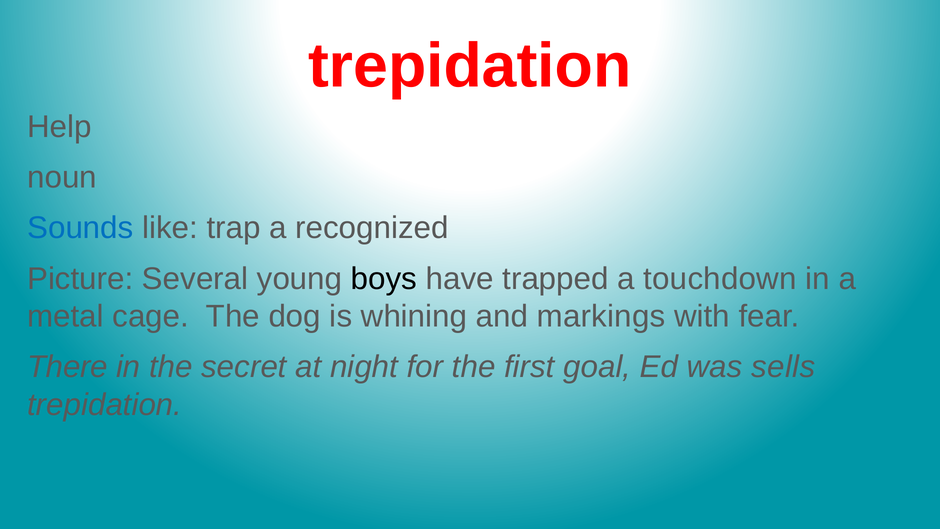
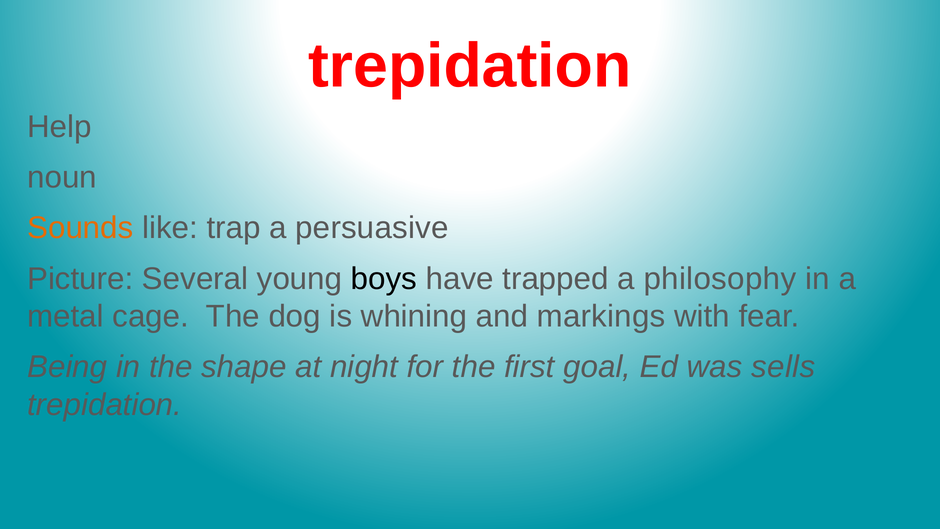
Sounds colour: blue -> orange
recognized: recognized -> persuasive
touchdown: touchdown -> philosophy
There: There -> Being
secret: secret -> shape
